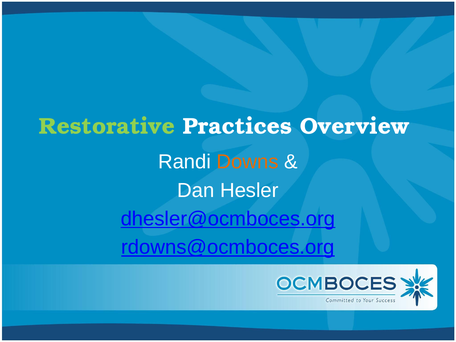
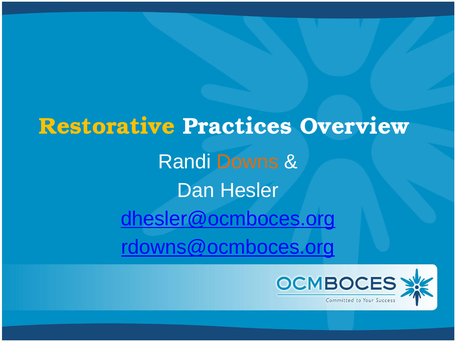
Restorative colour: light green -> yellow
